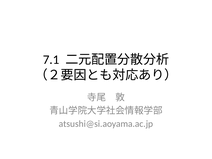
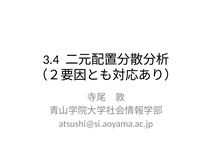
7.1: 7.1 -> 3.4
